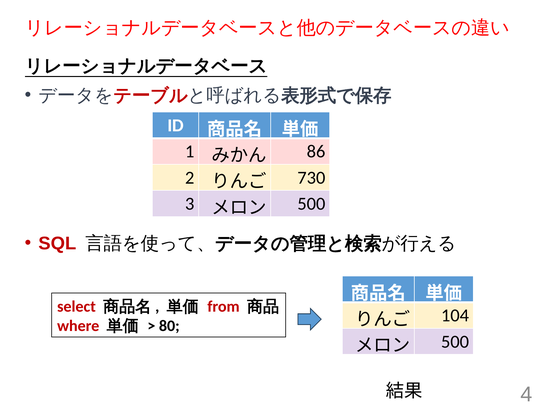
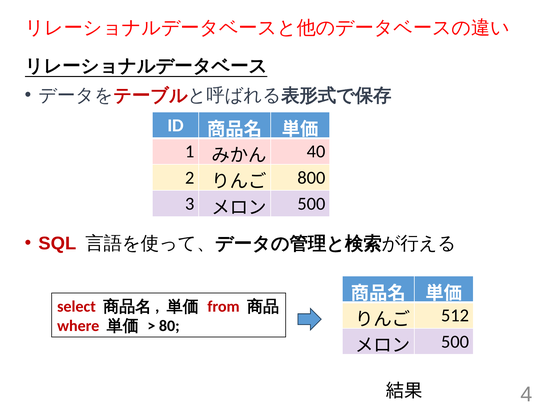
86: 86 -> 40
730: 730 -> 800
104: 104 -> 512
